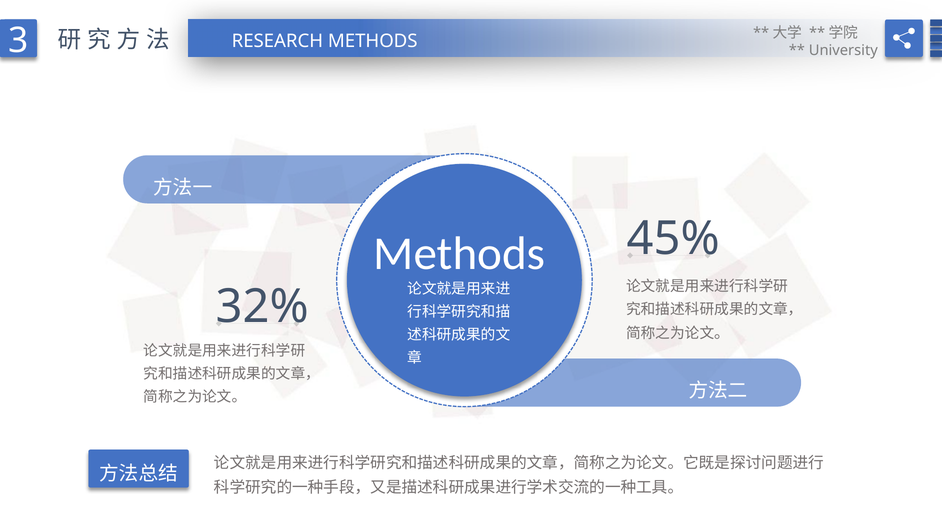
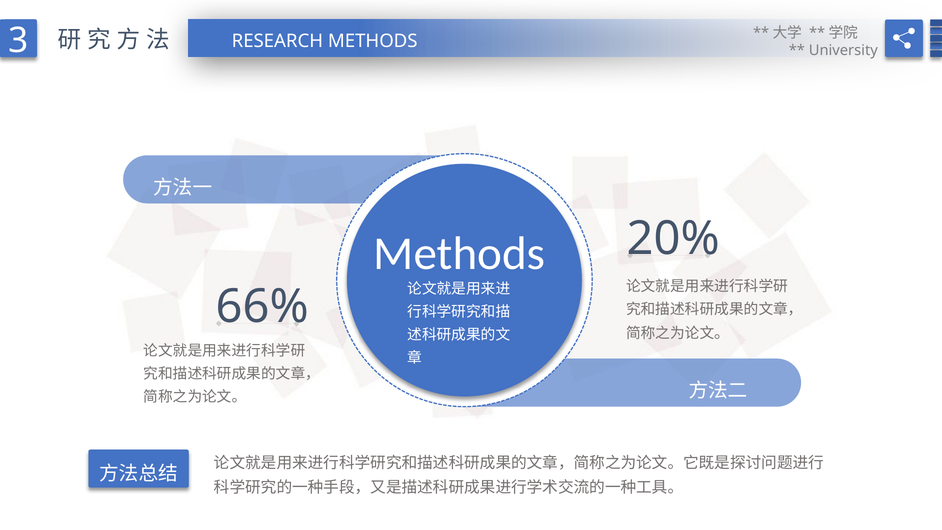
45%: 45% -> 20%
32%: 32% -> 66%
